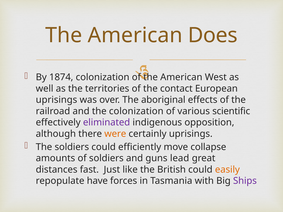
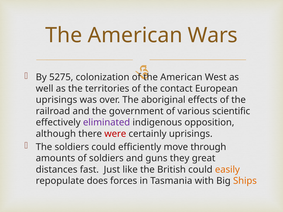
Does: Does -> Wars
1874: 1874 -> 5275
the colonization: colonization -> government
were colour: orange -> red
collapse: collapse -> through
lead: lead -> they
have: have -> does
Ships colour: purple -> orange
